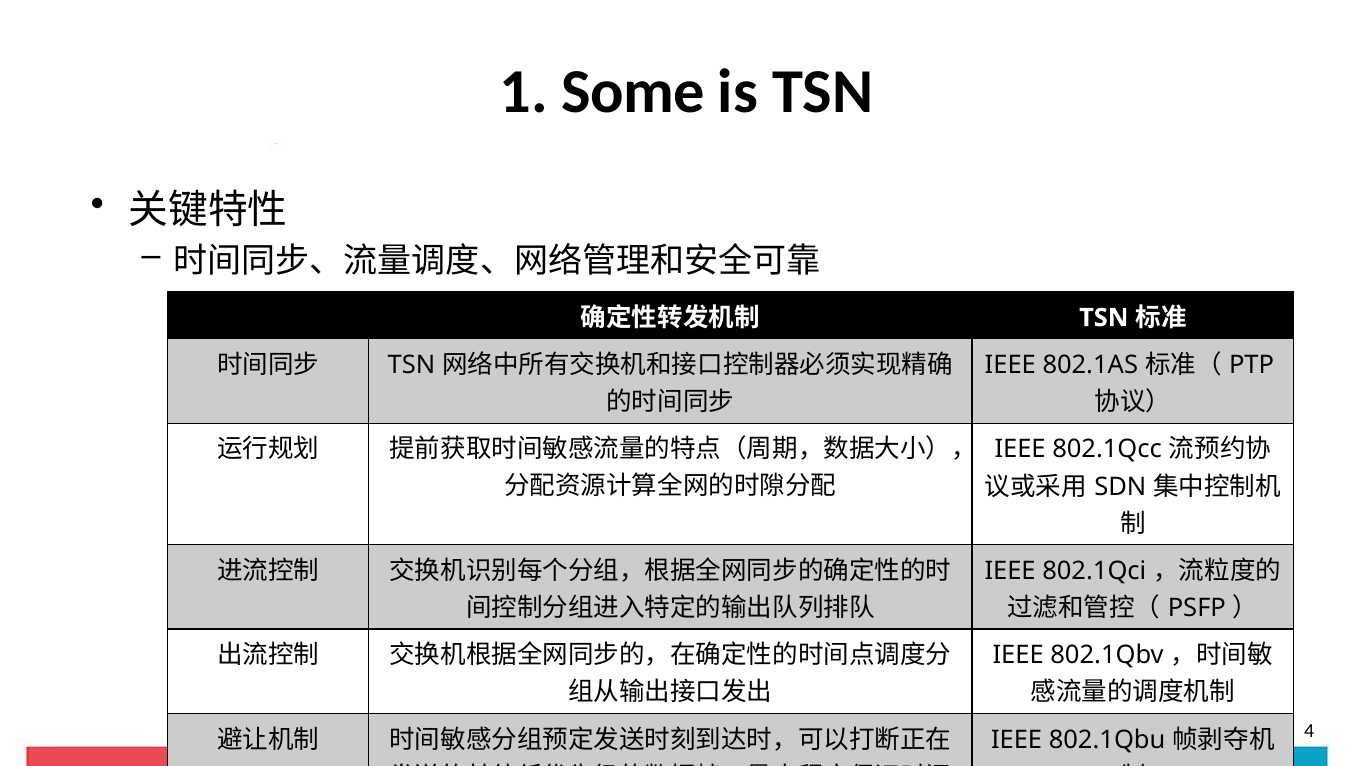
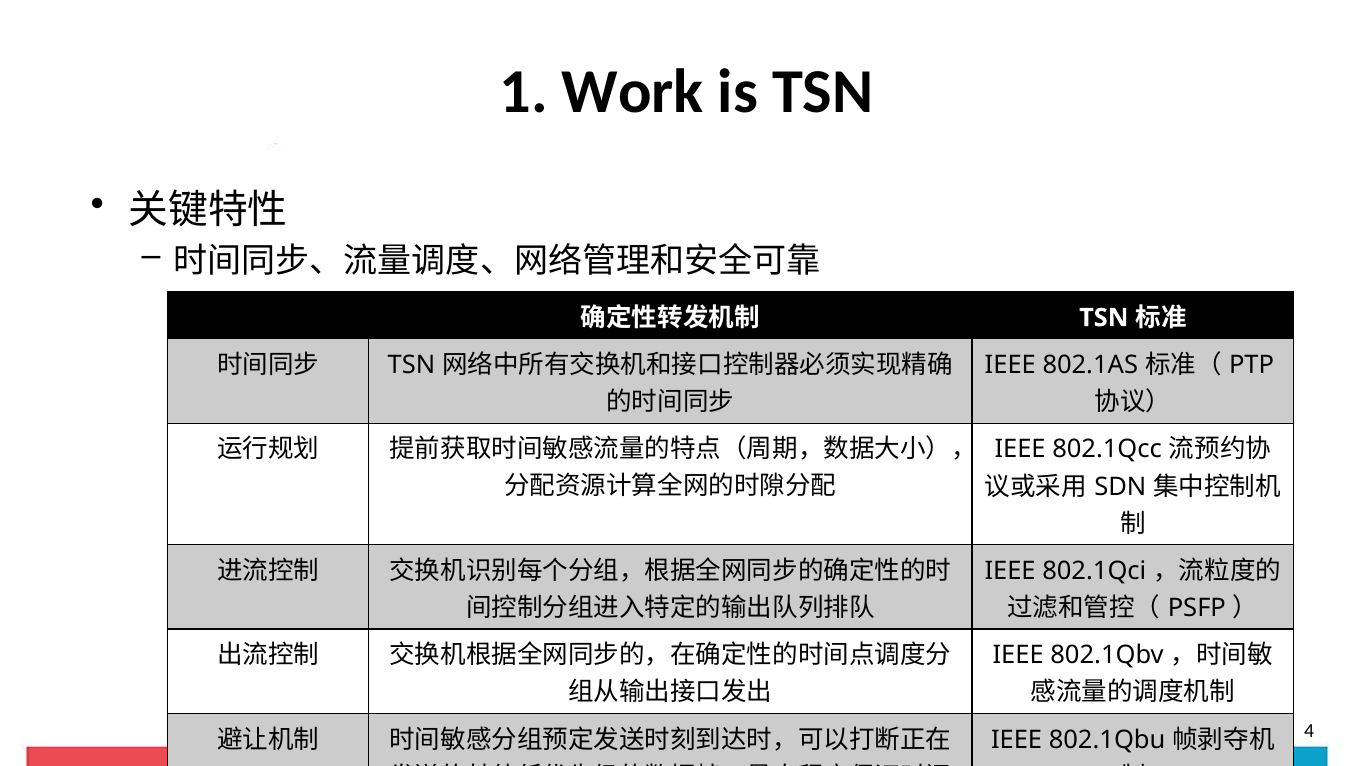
Some: Some -> Work
